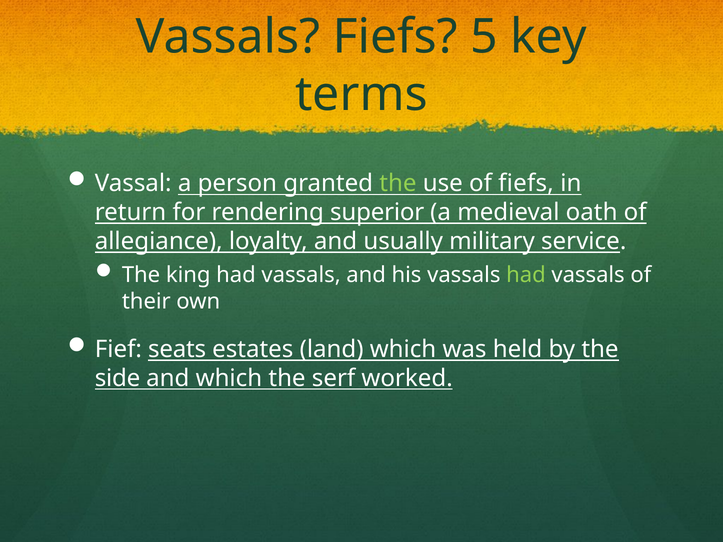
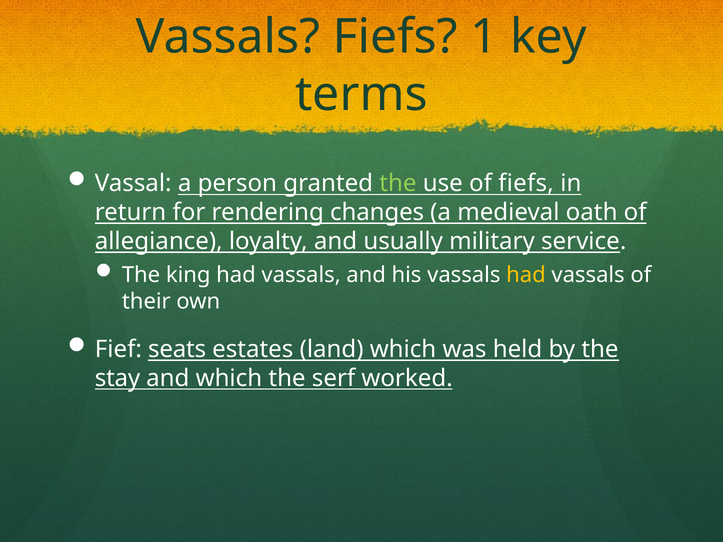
5: 5 -> 1
superior: superior -> changes
had at (526, 275) colour: light green -> yellow
side: side -> stay
